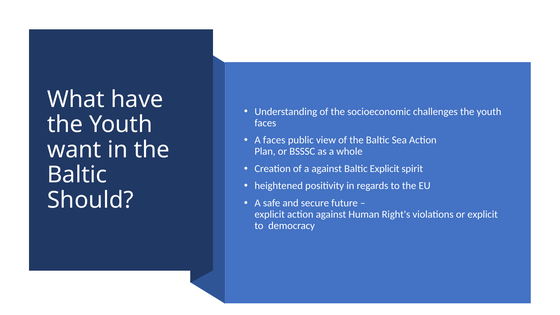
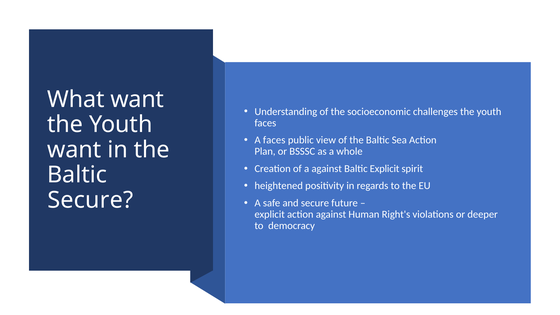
What have: have -> want
Should at (90, 200): Should -> Secure
or explicit: explicit -> deeper
